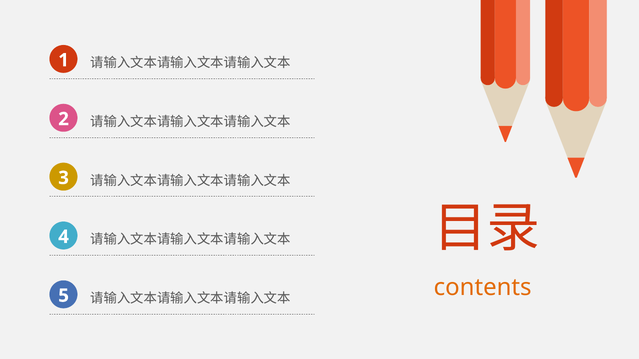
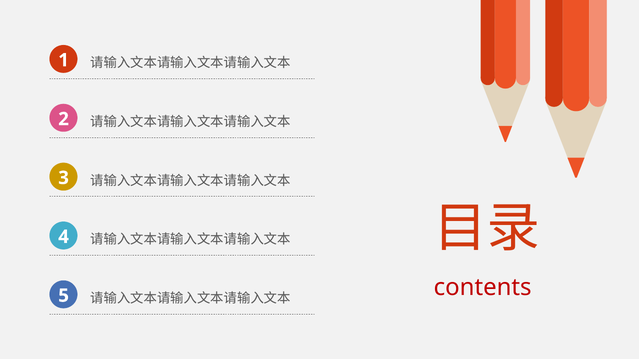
contents colour: orange -> red
